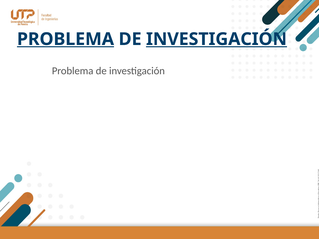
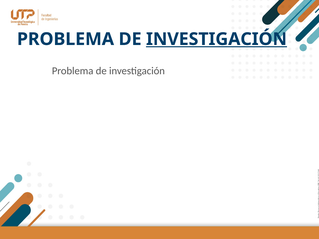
PROBLEMA at (65, 39) underline: present -> none
